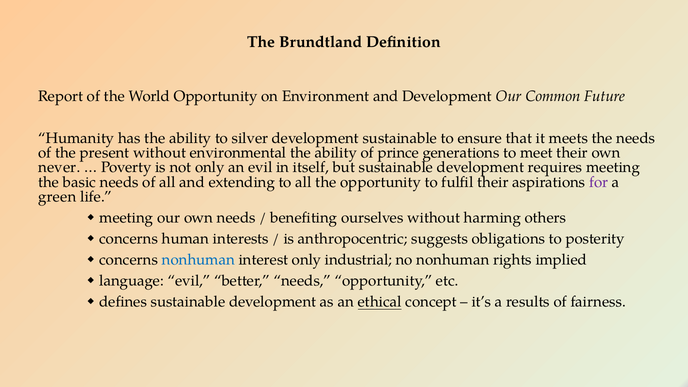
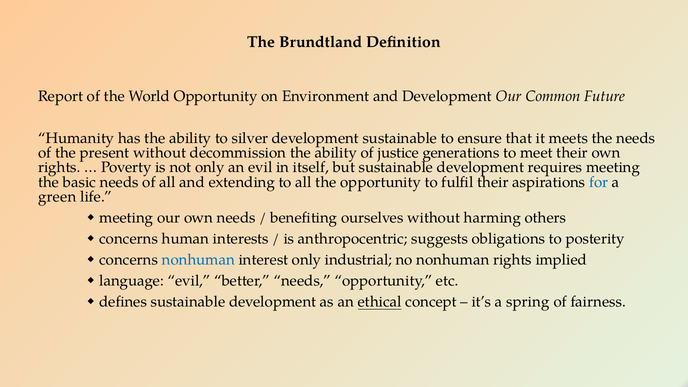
environmental: environmental -> decommission
prince: prince -> justice
never at (59, 167): never -> rights
for colour: purple -> blue
results: results -> spring
